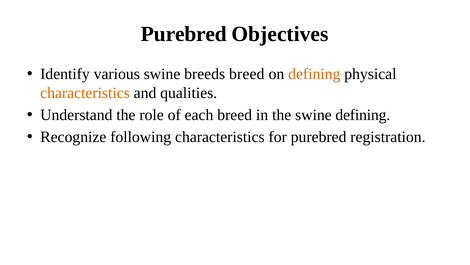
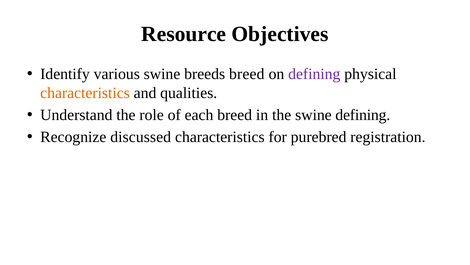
Purebred at (184, 34): Purebred -> Resource
defining at (314, 74) colour: orange -> purple
following: following -> discussed
